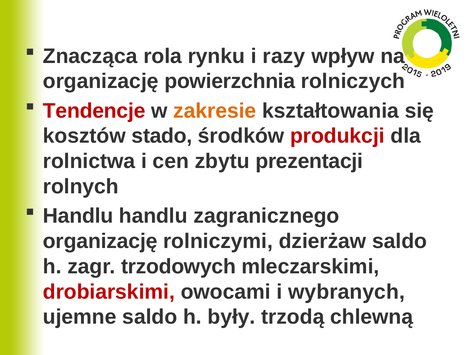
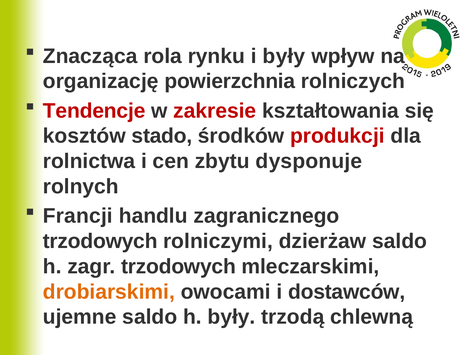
i razy: razy -> były
zakresie colour: orange -> red
prezentacji: prezentacji -> dysponuje
Handlu at (78, 216): Handlu -> Francji
organizację at (100, 241): organizację -> trzodowych
drobiarskimi colour: red -> orange
wybranych: wybranych -> dostawców
